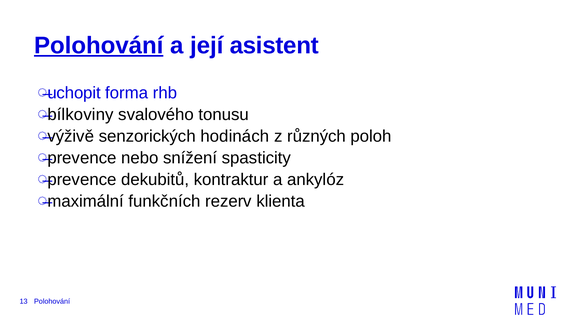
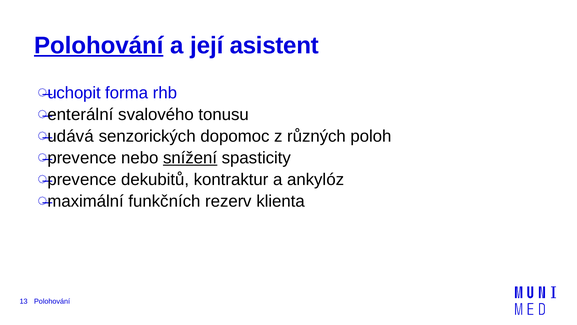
bílkoviny: bílkoviny -> enterální
výživě: výživě -> udává
hodinách: hodinách -> dopomoc
snížení underline: none -> present
